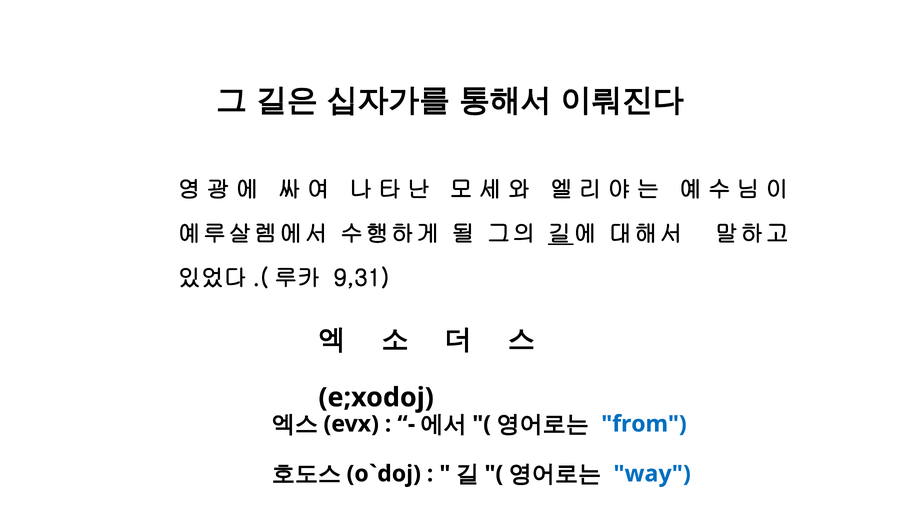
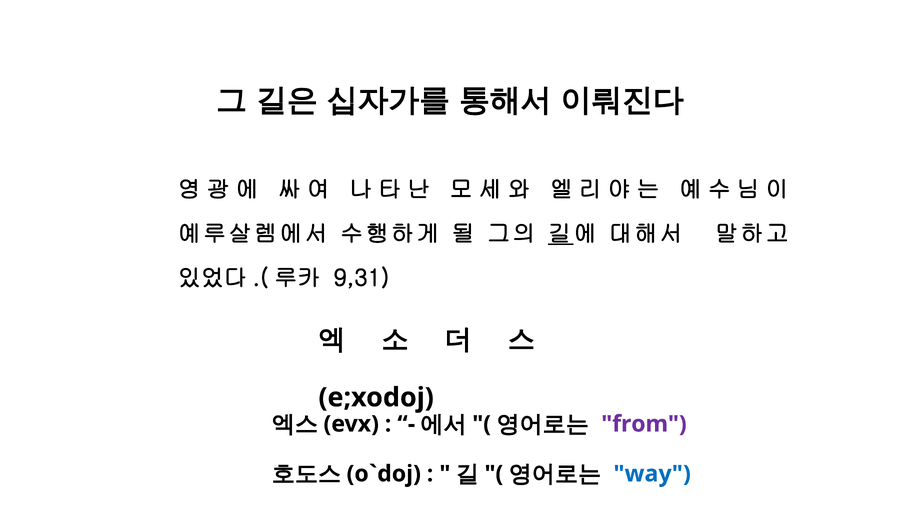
from colour: blue -> purple
